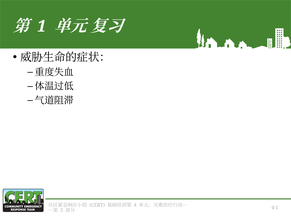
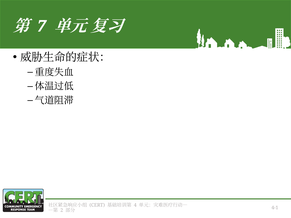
1: 1 -> 7
